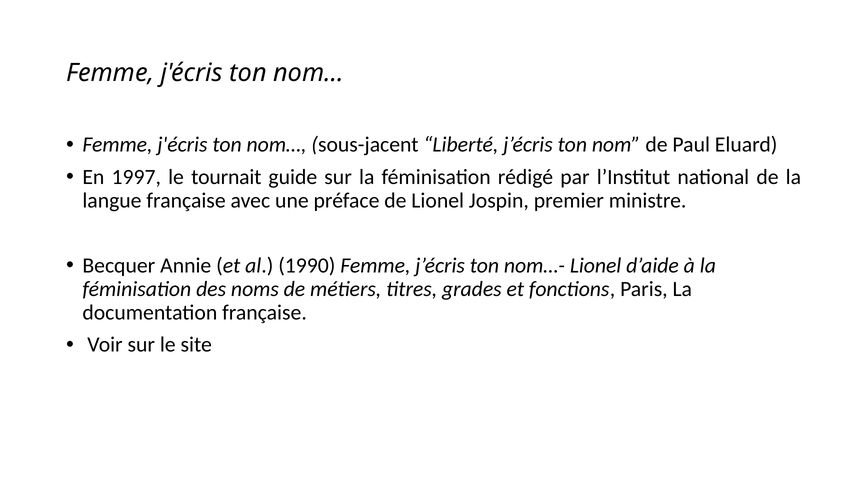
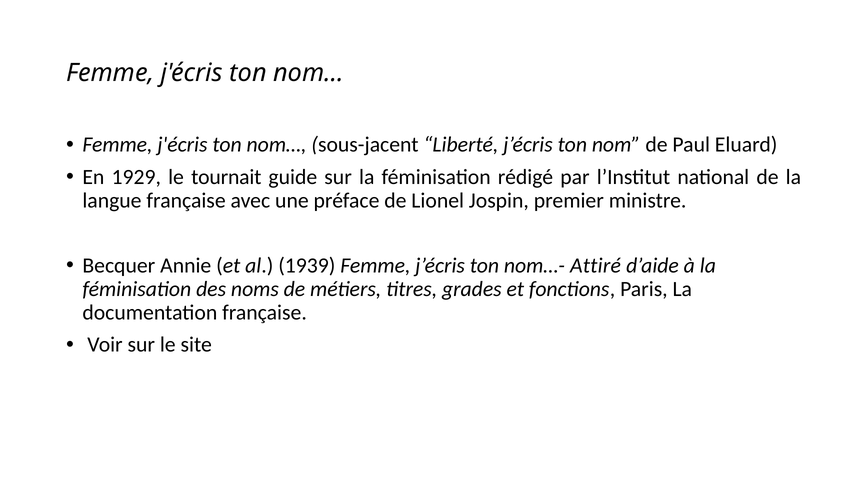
1997: 1997 -> 1929
1990: 1990 -> 1939
nom…- Lionel: Lionel -> Attiré
